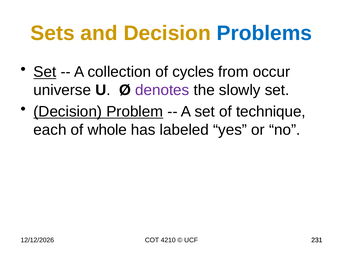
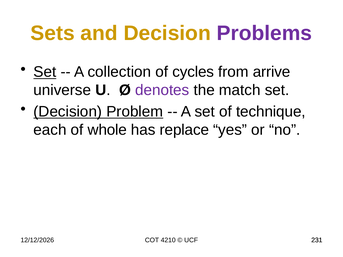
Problems colour: blue -> purple
occur: occur -> arrive
slowly: slowly -> match
labeled: labeled -> replace
